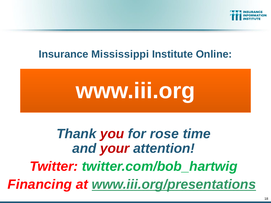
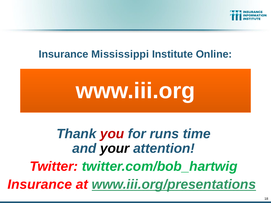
rose: rose -> runs
your colour: red -> black
Financing at (40, 185): Financing -> Insurance
